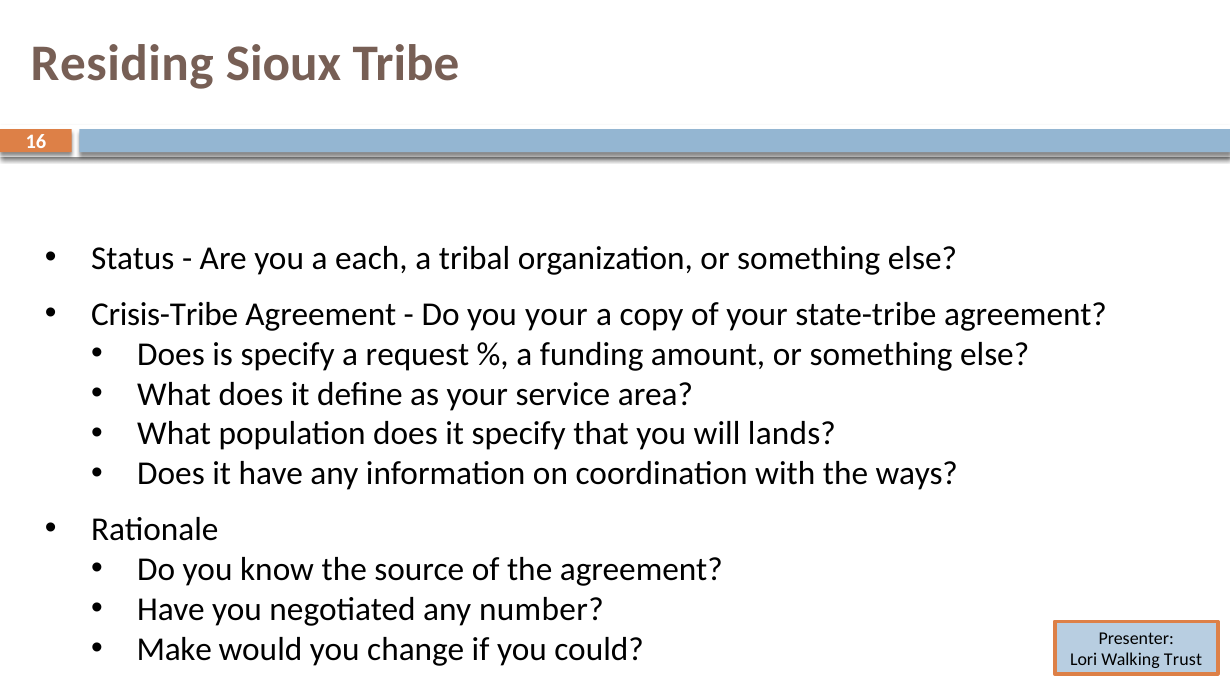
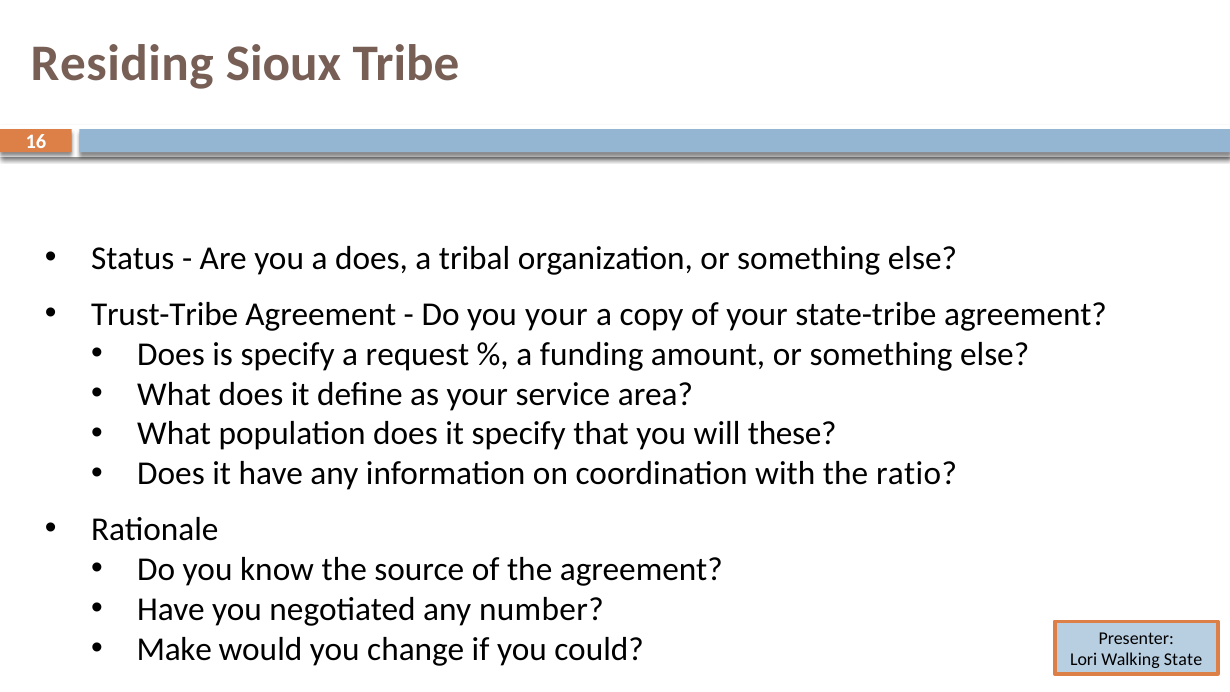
a each: each -> does
Crisis-Tribe: Crisis-Tribe -> Trust-Tribe
lands: lands -> these
ways: ways -> ratio
Trust: Trust -> State
